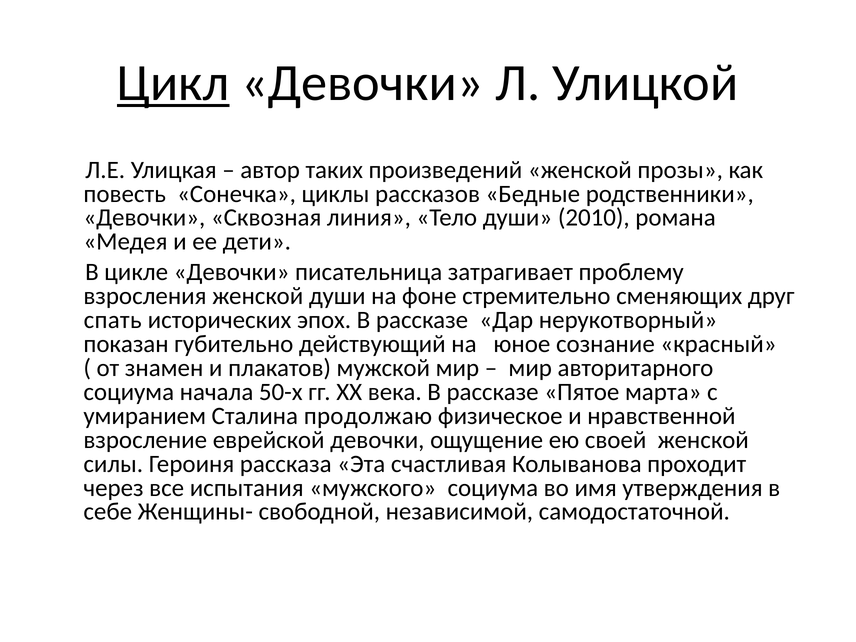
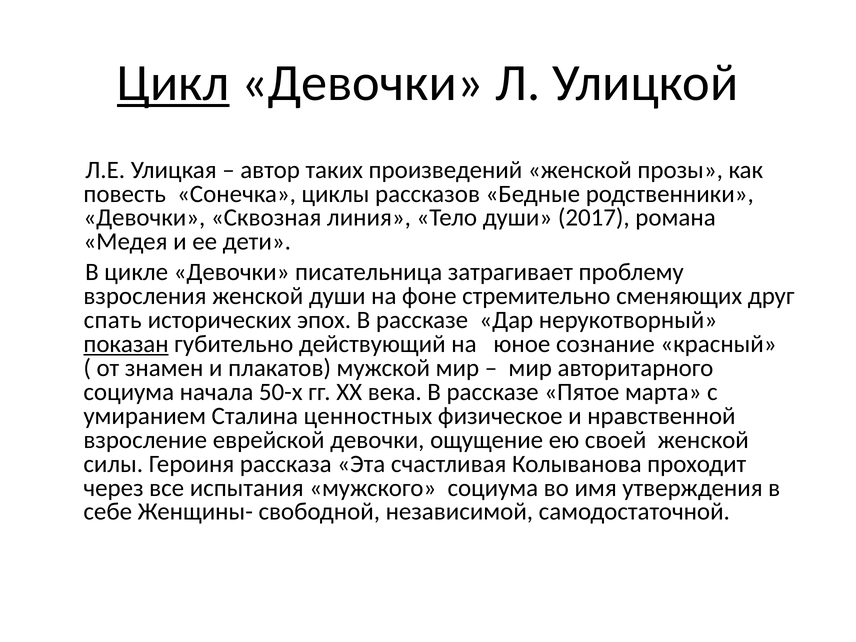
2010: 2010 -> 2017
показан underline: none -> present
продолжаю: продолжаю -> ценностных
